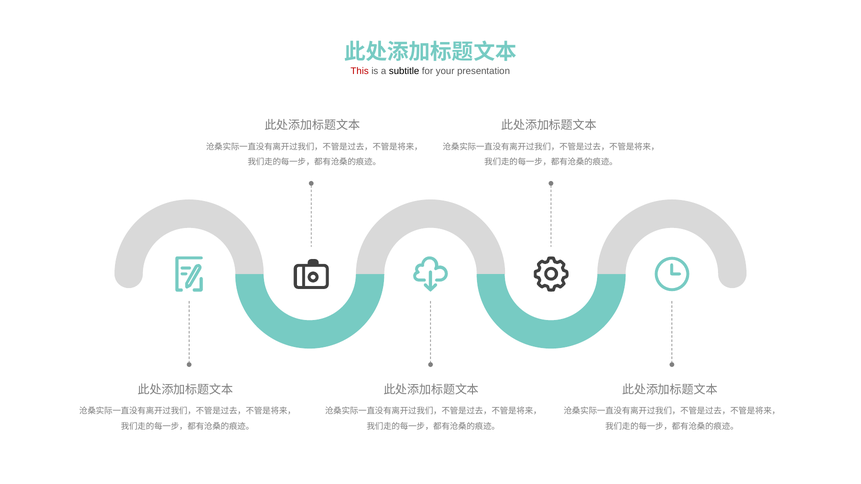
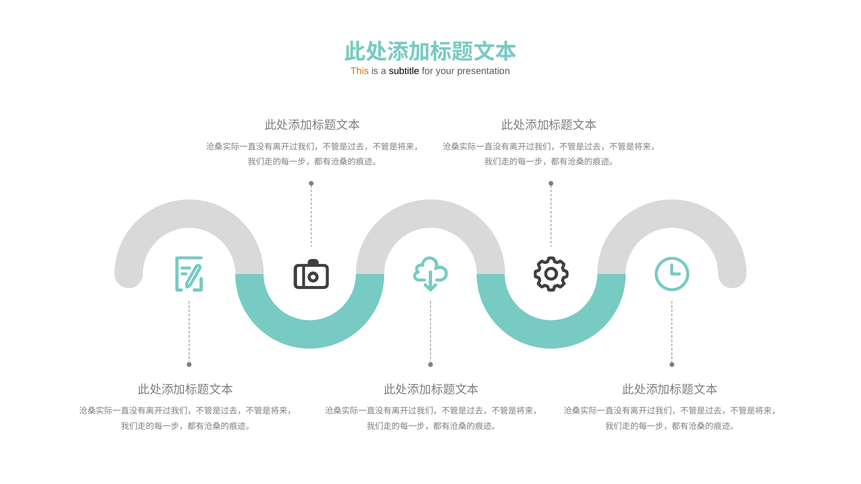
This colour: red -> orange
